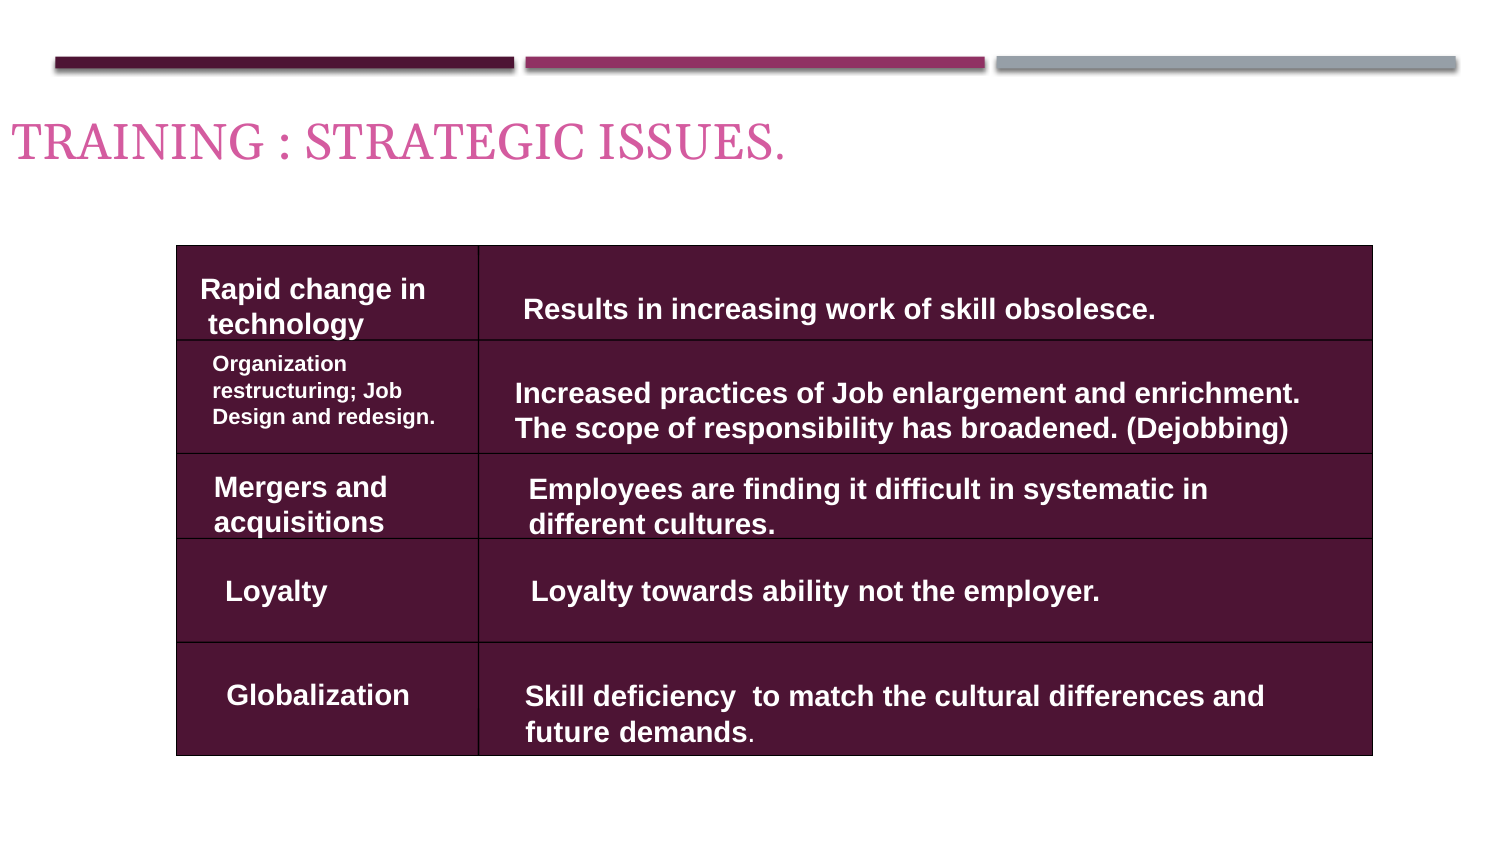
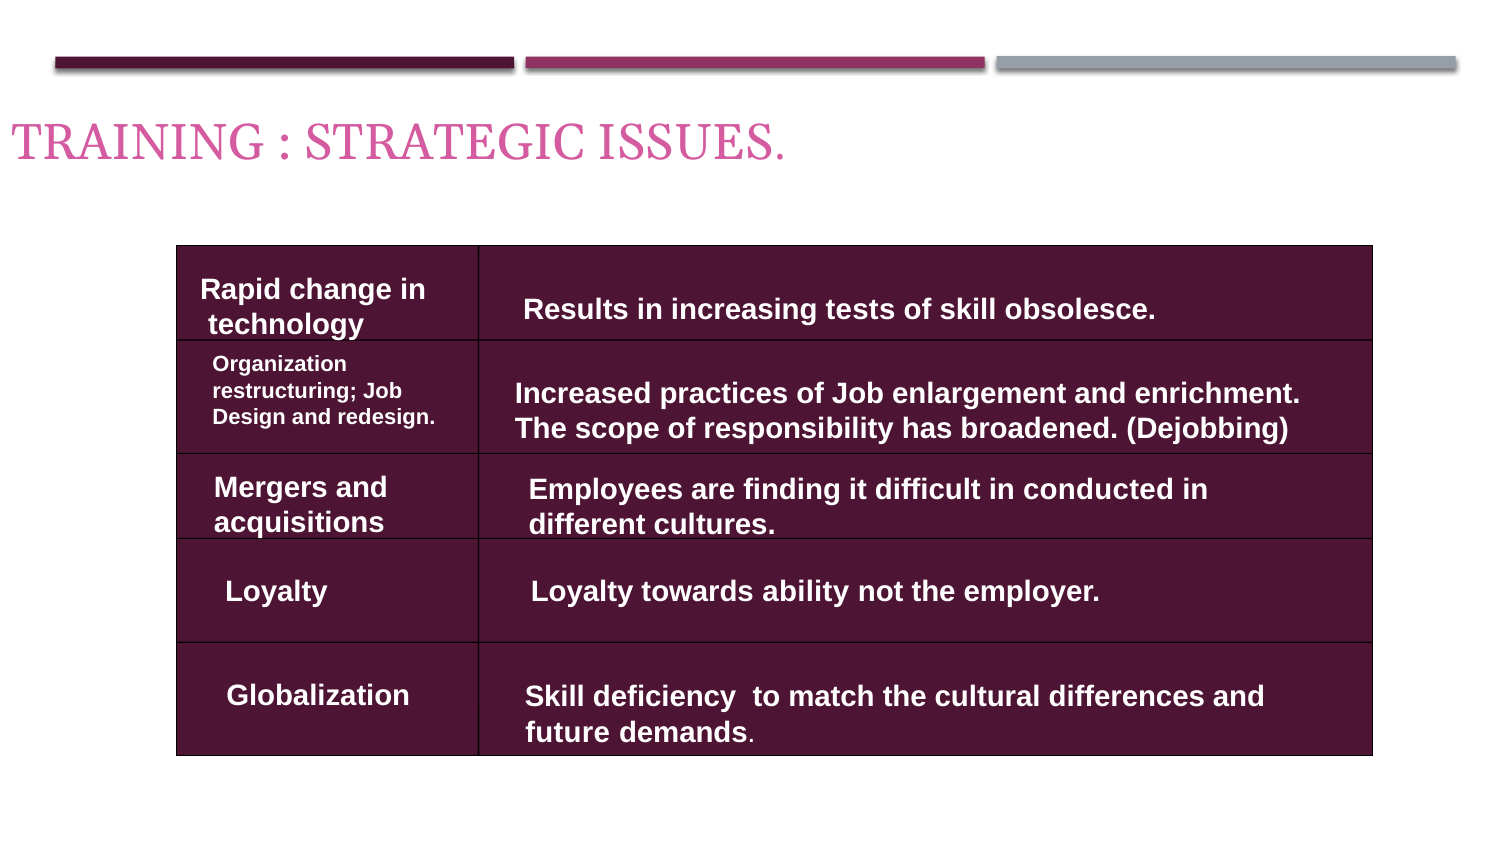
work: work -> tests
systematic: systematic -> conducted
